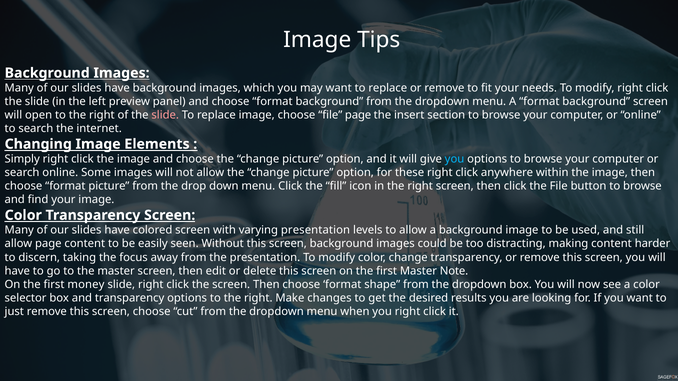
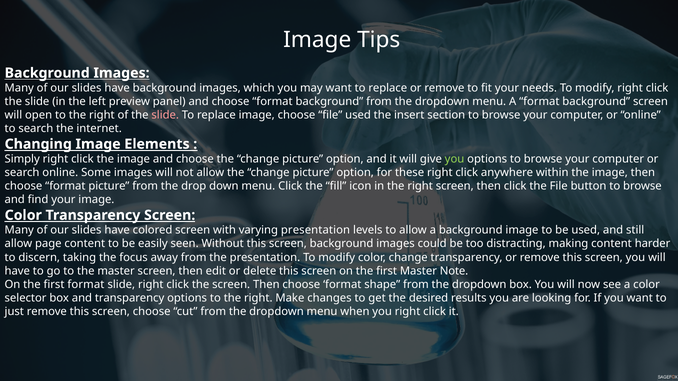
file page: page -> used
you at (455, 159) colour: light blue -> light green
first money: money -> format
